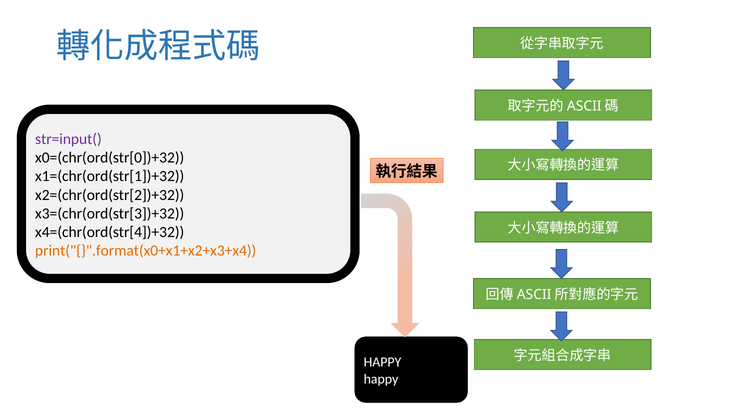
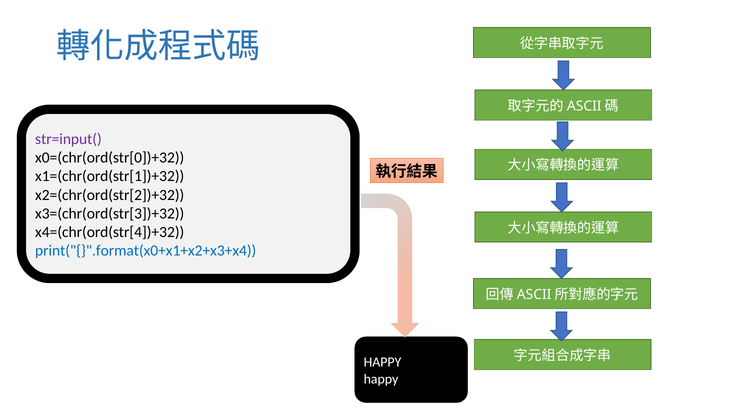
print("{}".format(x0+x1+x2+x3+x4 colour: orange -> blue
